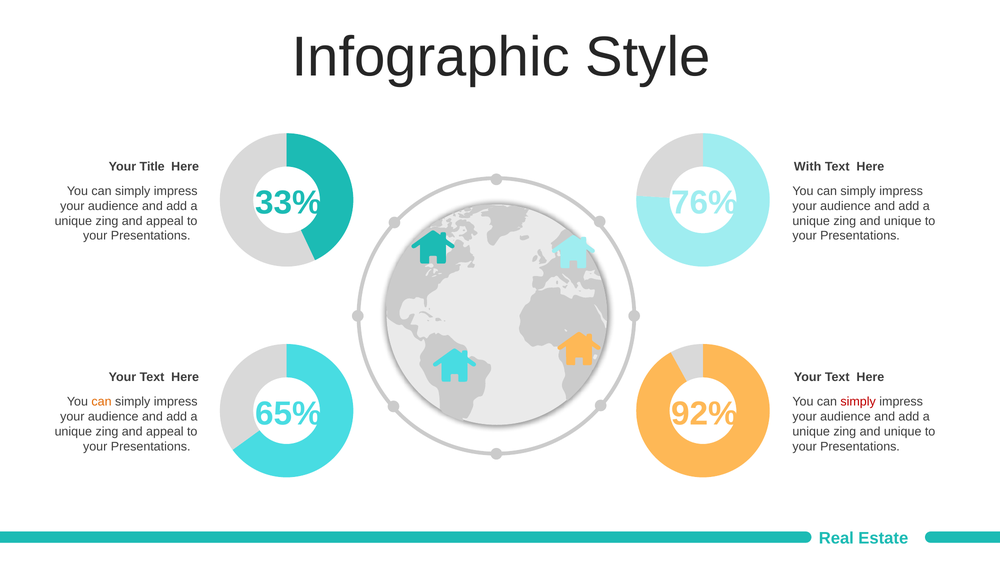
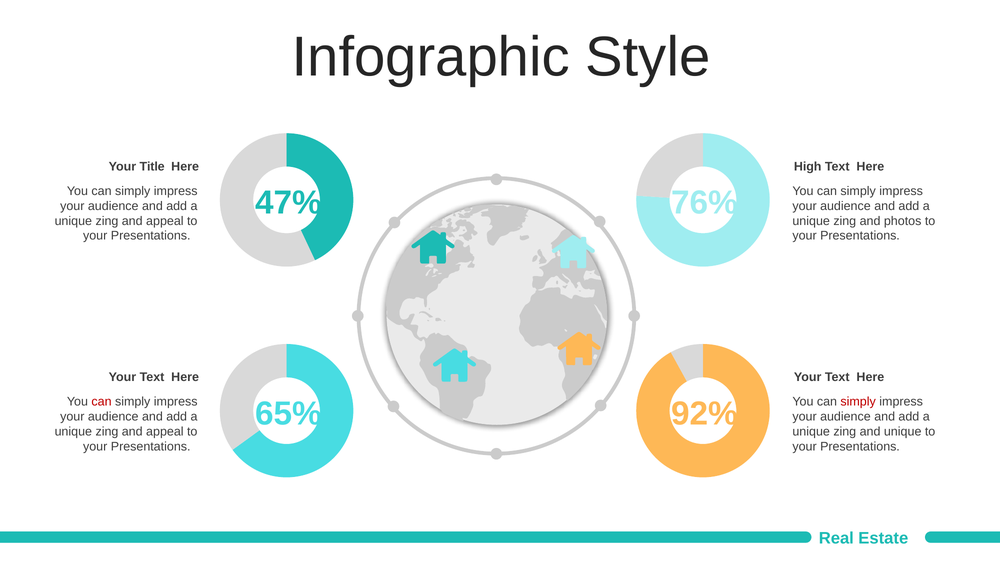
With: With -> High
33%: 33% -> 47%
unique at (903, 221): unique -> photos
can at (102, 402) colour: orange -> red
